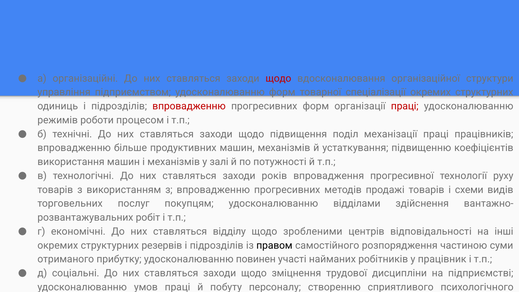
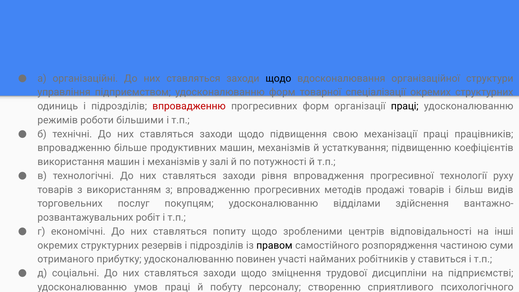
щодо at (278, 78) colour: red -> black
праці at (405, 106) colour: red -> black
процесом: процесом -> більшими
поділ: поділ -> свою
років: років -> рівня
схеми: схеми -> більш
відділу: відділу -> попиту
працівник: працівник -> ставиться
